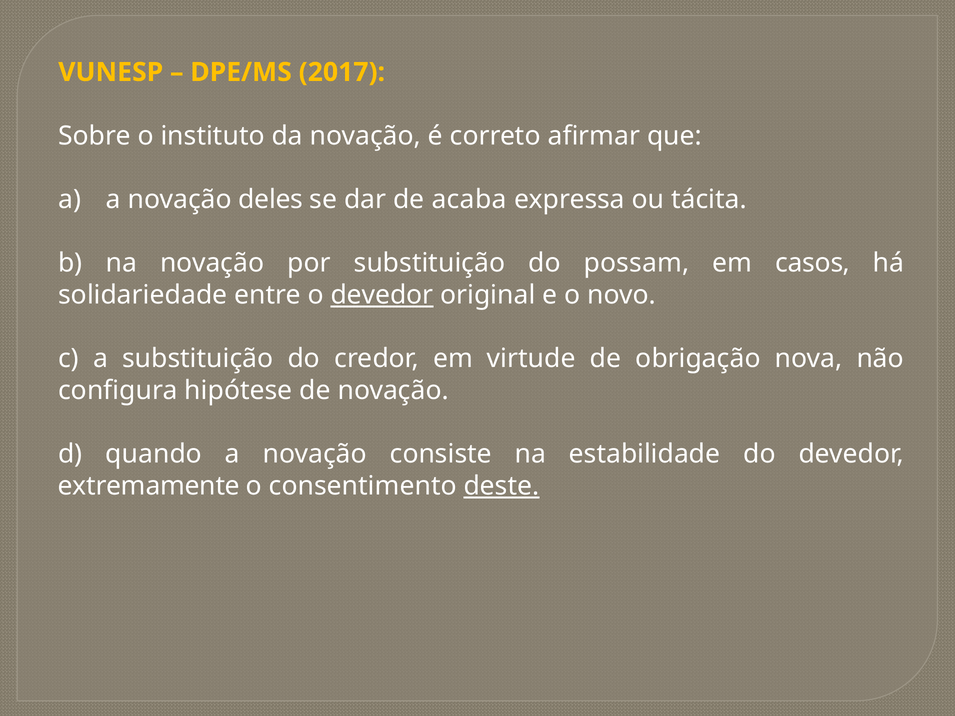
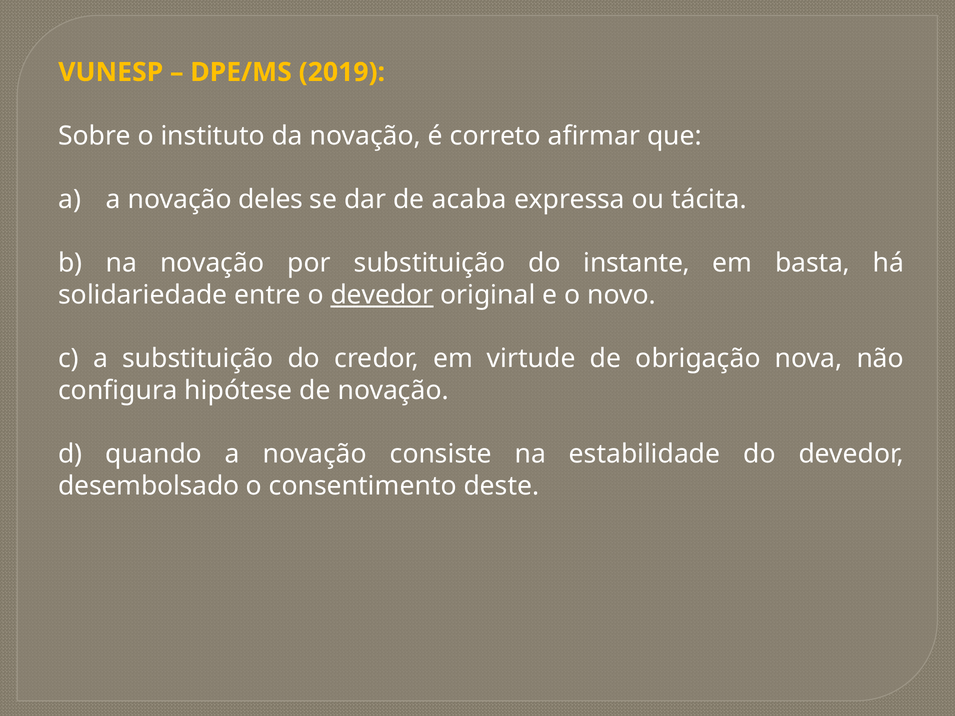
2017: 2017 -> 2019
possam: possam -> instante
casos: casos -> basta
extremamente: extremamente -> desembolsado
deste underline: present -> none
